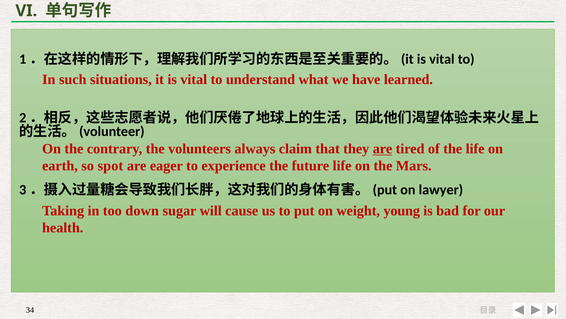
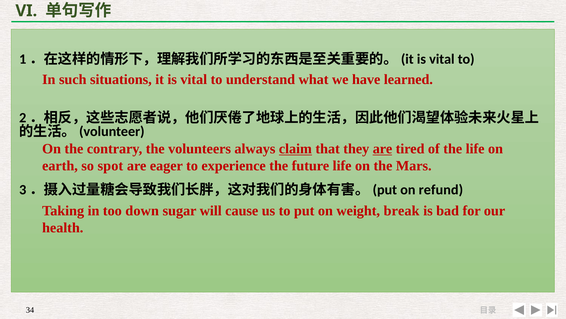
claim underline: none -> present
lawyer: lawyer -> refund
young: young -> break
